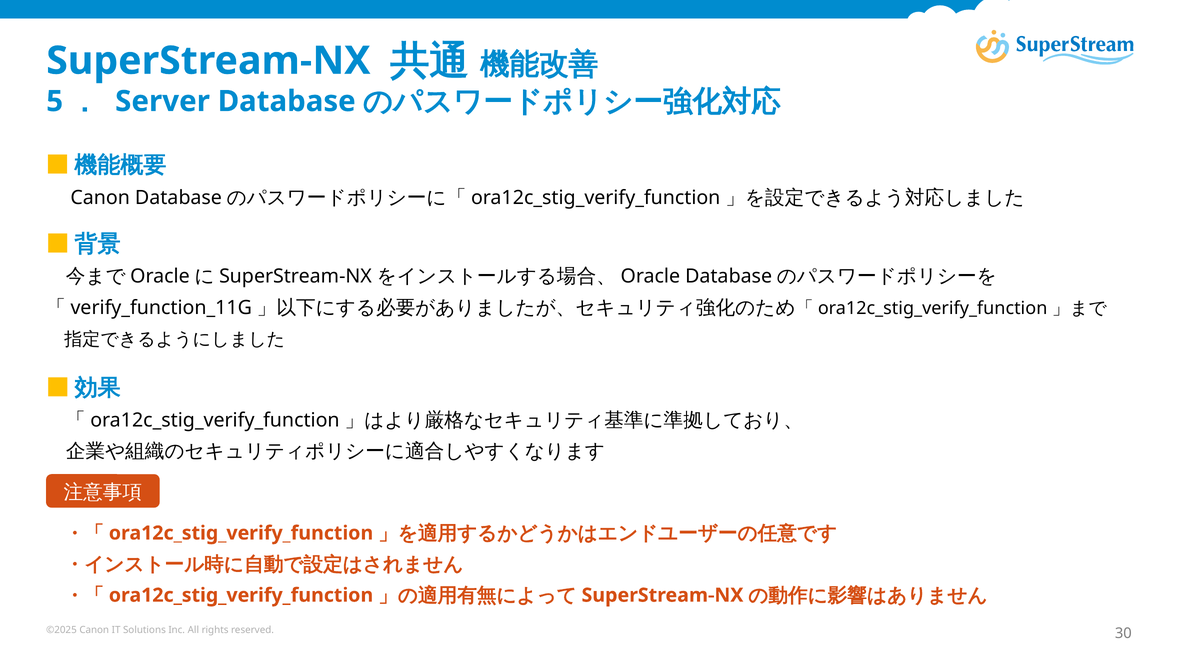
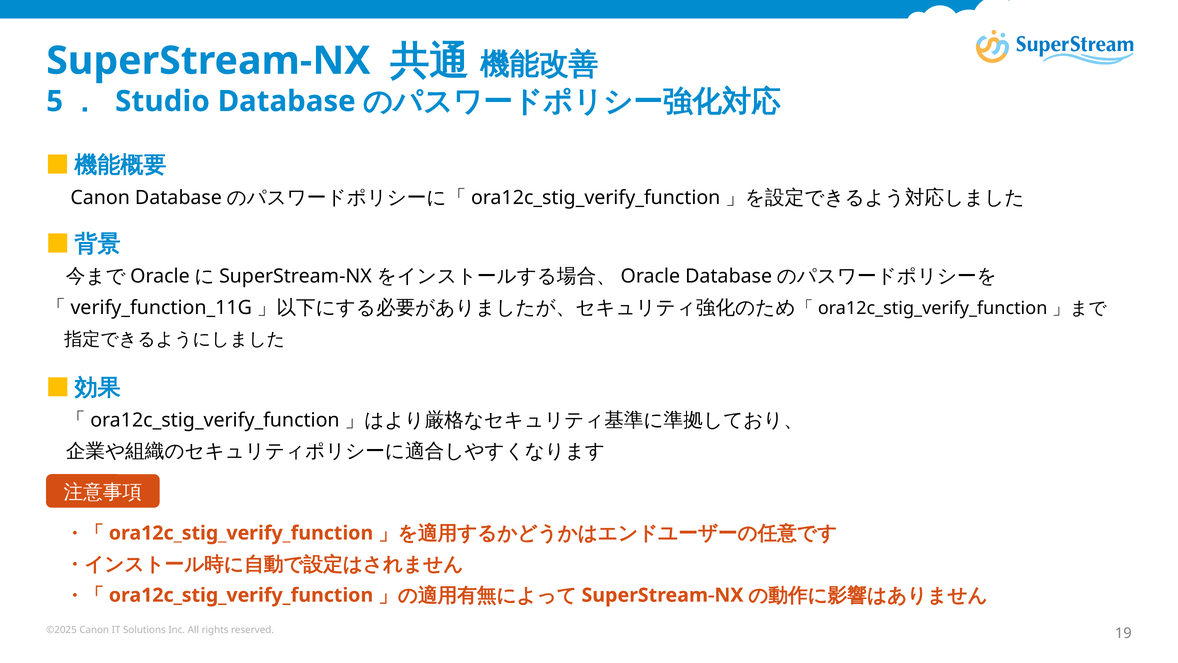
Server: Server -> Studio
30: 30 -> 19
